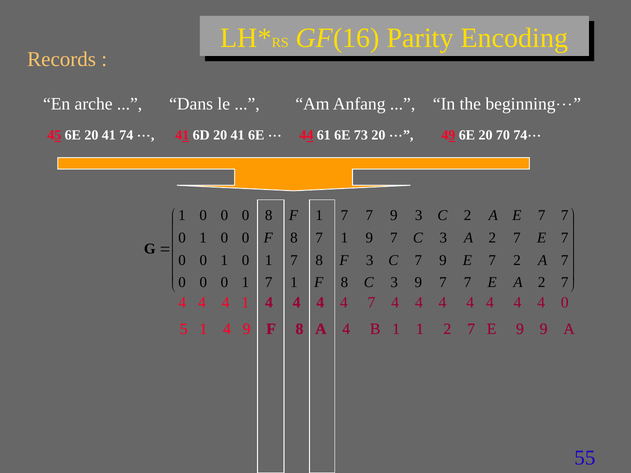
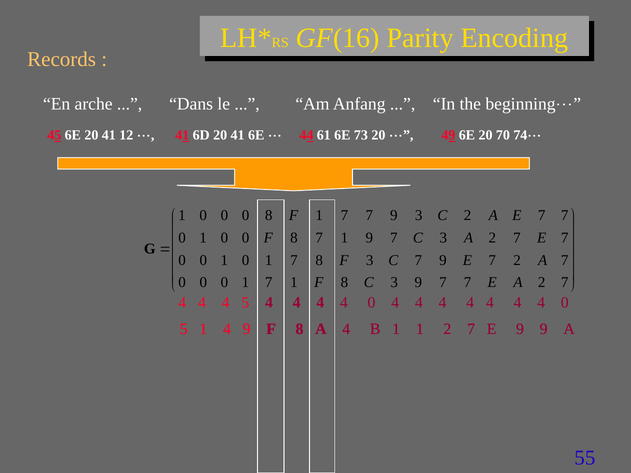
74: 74 -> 12
4 1: 1 -> 5
7 at (372, 303): 7 -> 0
